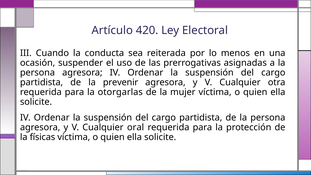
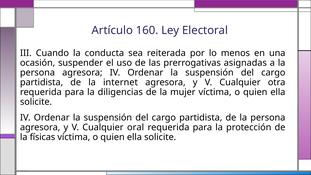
420: 420 -> 160
prevenir: prevenir -> internet
otorgarlas: otorgarlas -> diligencias
